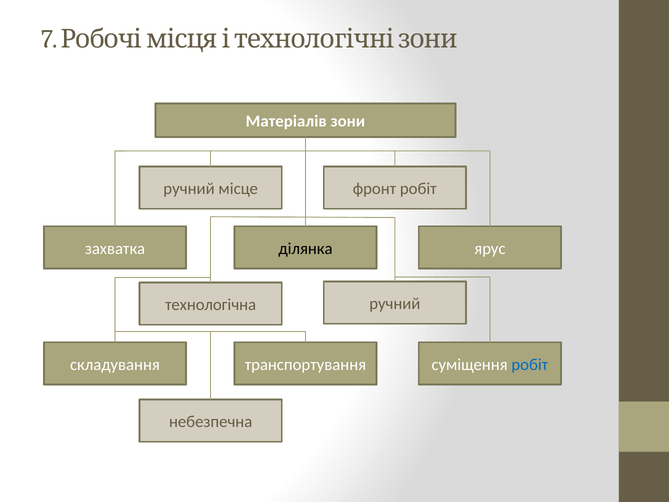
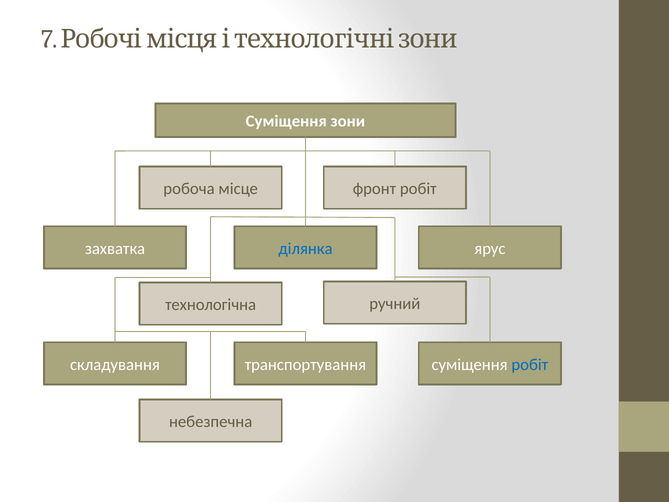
Матеріалів at (286, 121): Матеріалів -> Суміщення
ручний at (189, 189): ручний -> робоча
ділянка colour: black -> blue
